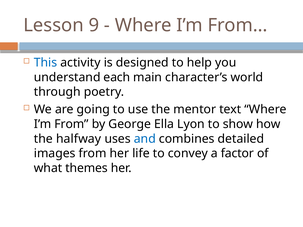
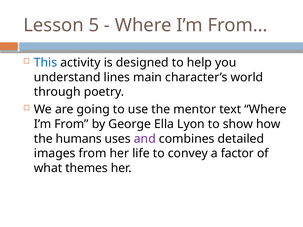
9: 9 -> 5
each: each -> lines
halfway: halfway -> humans
and colour: blue -> purple
